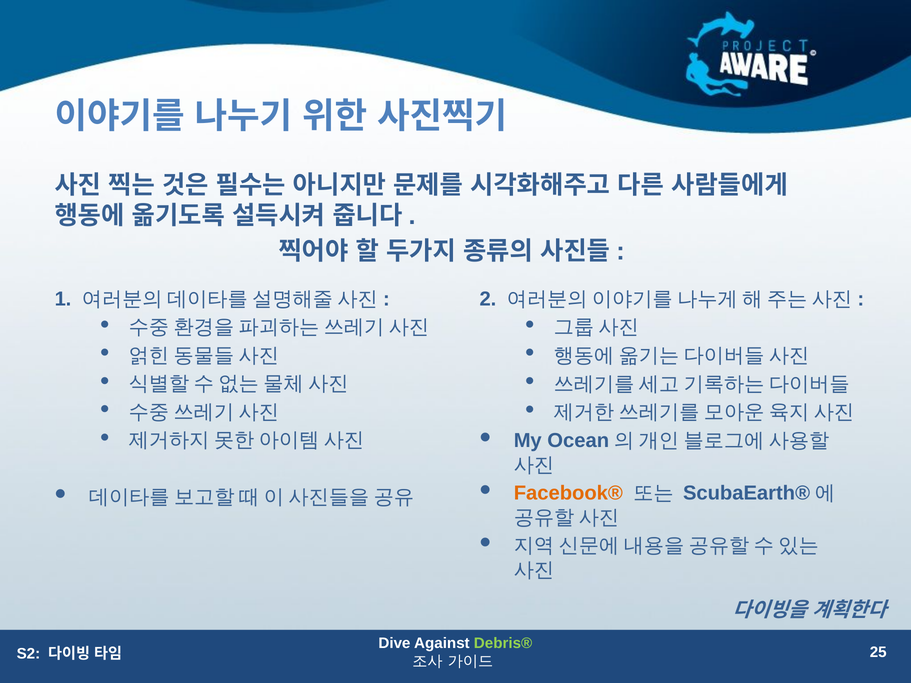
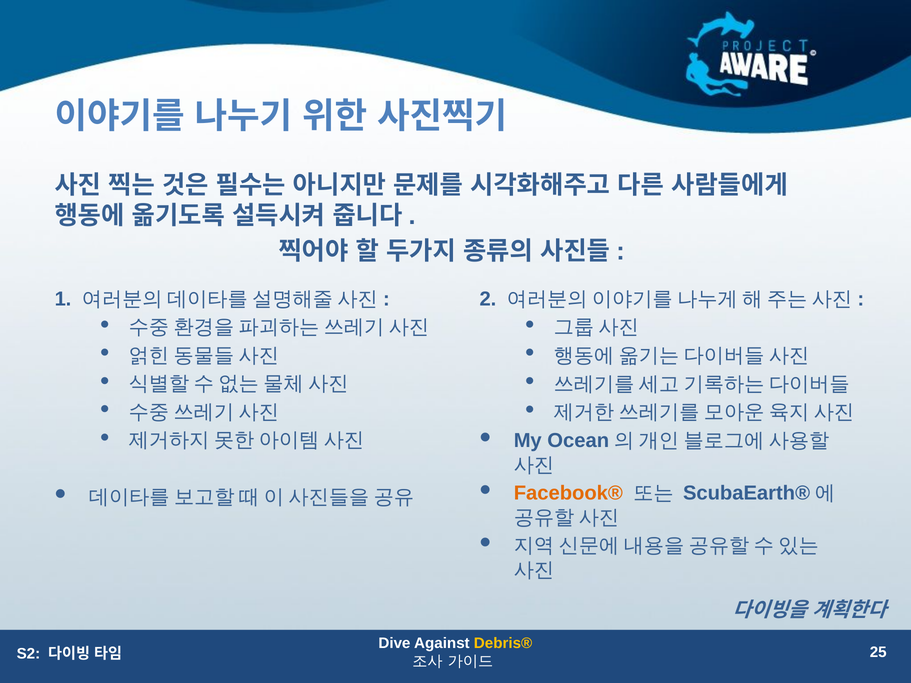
Debris® colour: light green -> yellow
